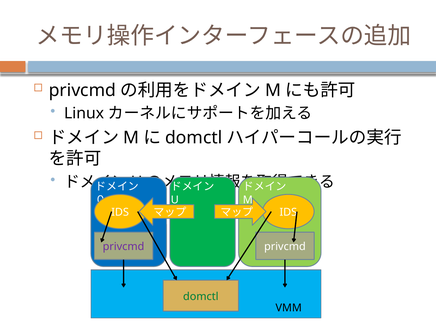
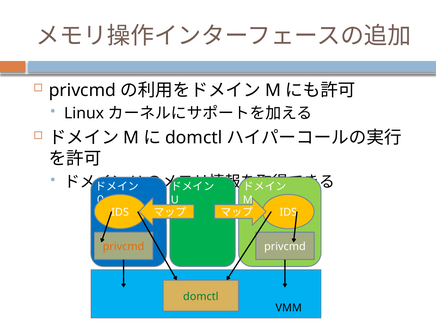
privcmd at (124, 247) colour: purple -> orange
